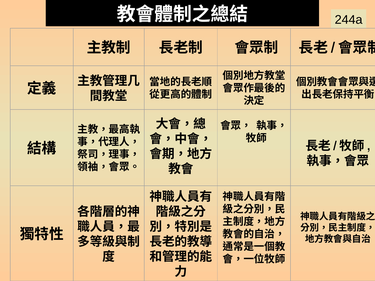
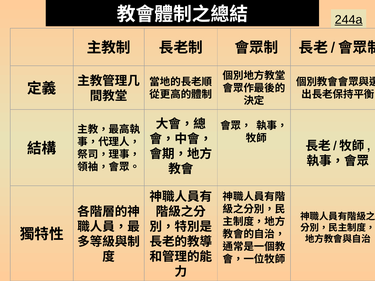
244a underline: none -> present
